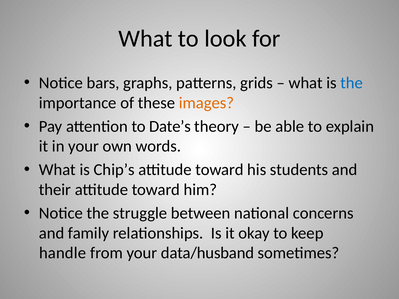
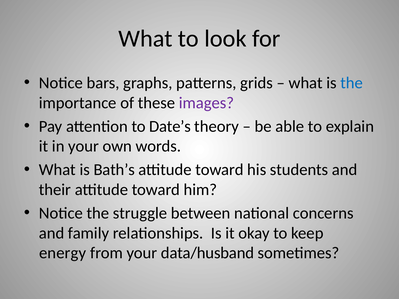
images colour: orange -> purple
Chip’s: Chip’s -> Bath’s
handle: handle -> energy
